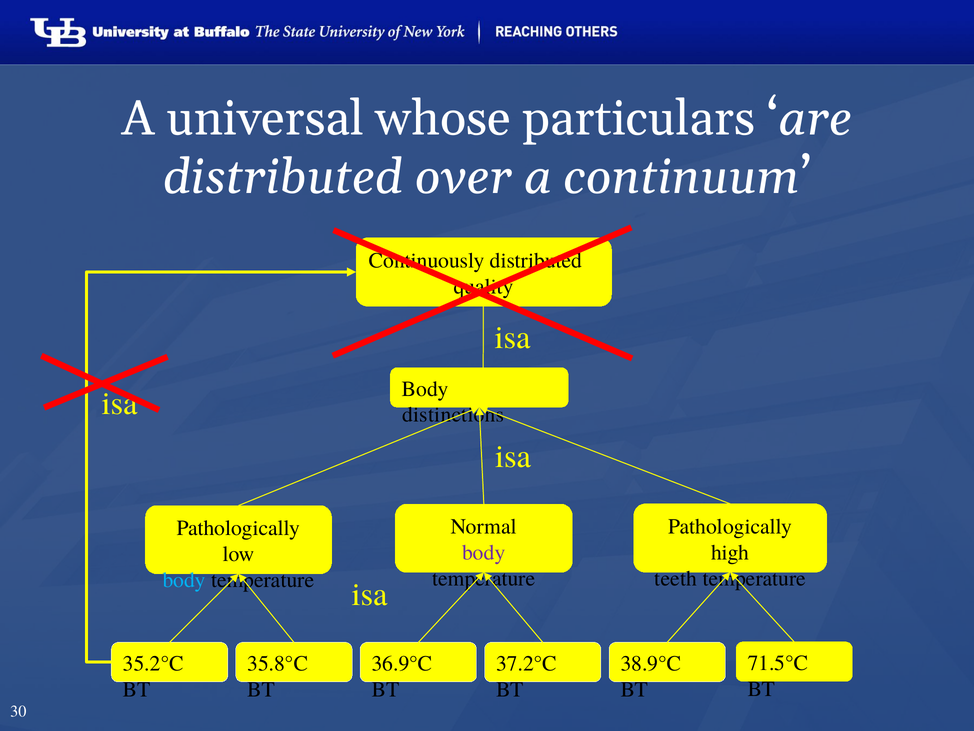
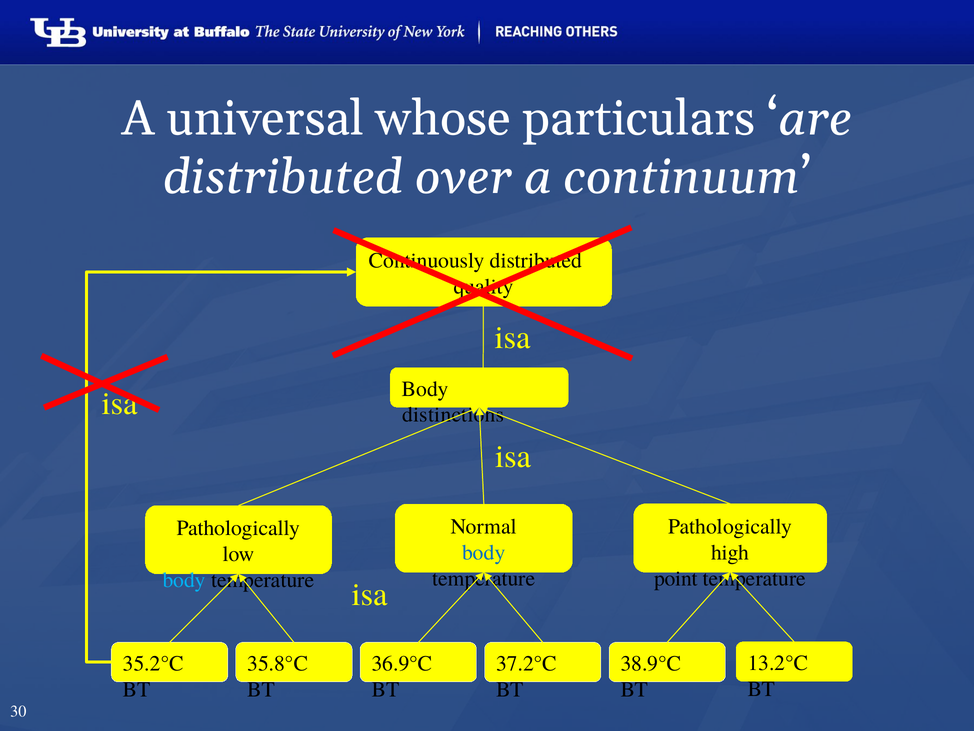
body at (484, 552) colour: purple -> blue
teeth: teeth -> point
71.5°C: 71.5°C -> 13.2°C
